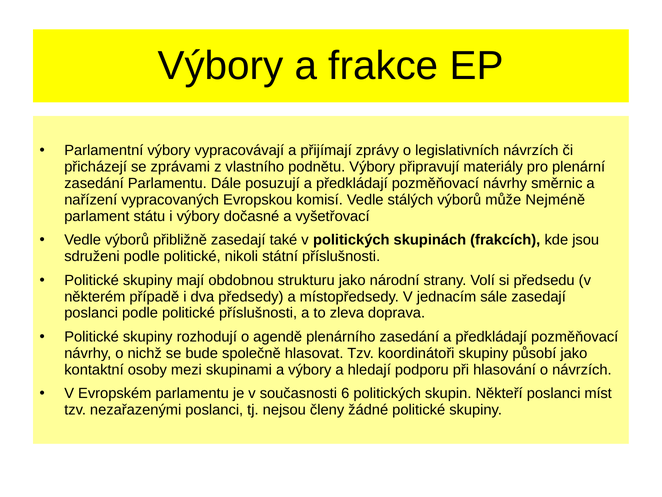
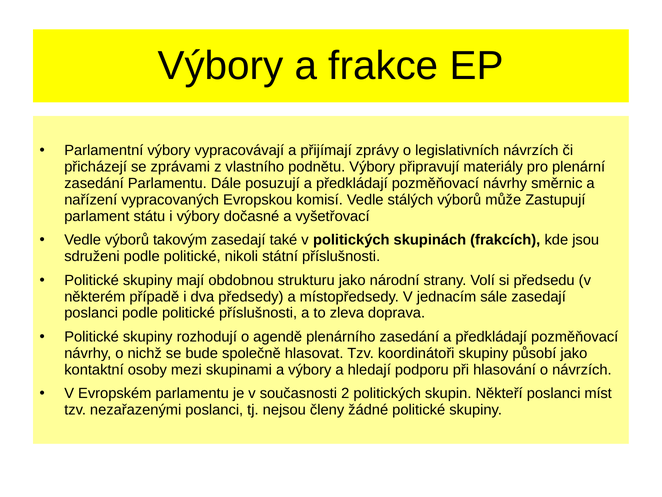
Nejméně: Nejméně -> Zastupují
přibližně: přibližně -> takovým
6: 6 -> 2
